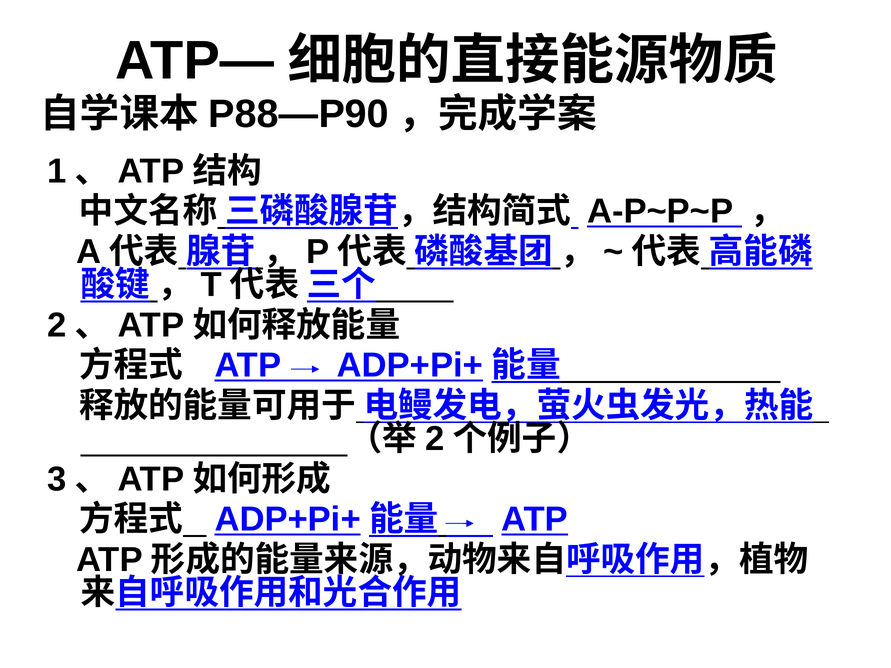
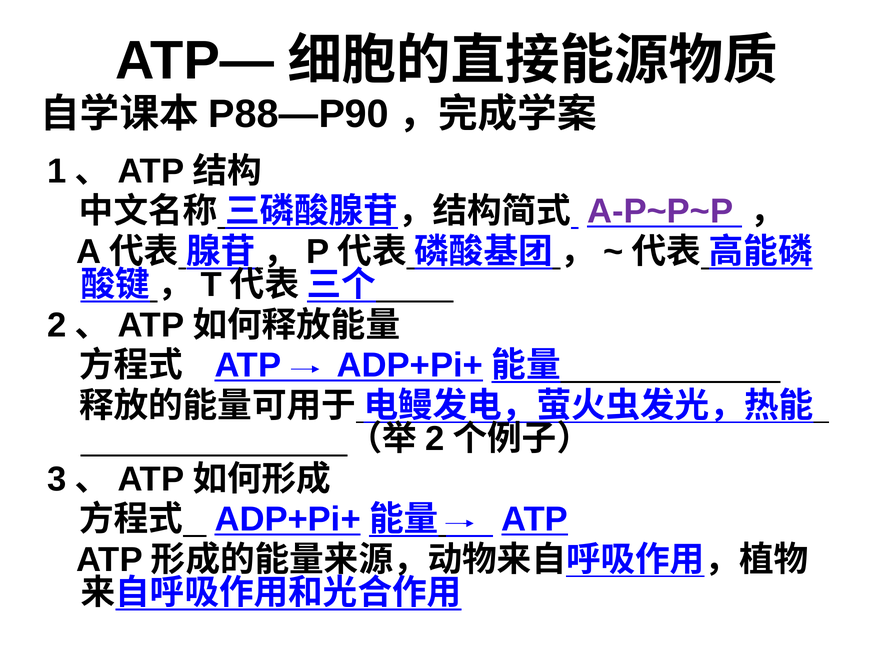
A-P~P~P colour: black -> purple
